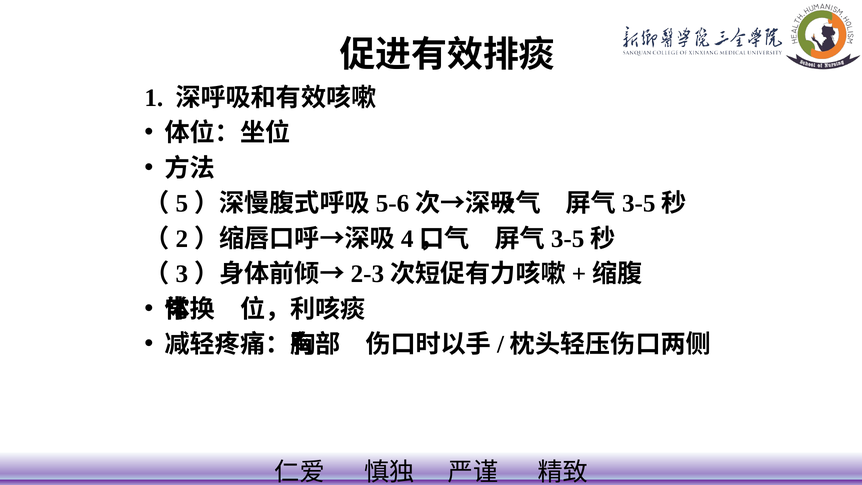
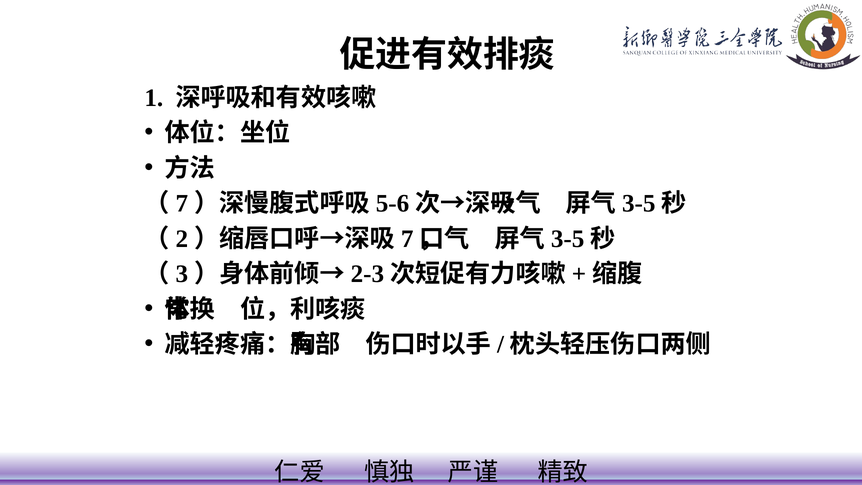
5 at (182, 203): 5 -> 7
4 at (407, 239): 4 -> 7
